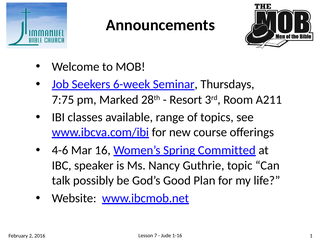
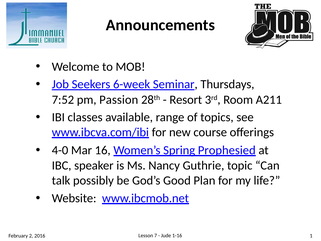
7:75: 7:75 -> 7:52
Marked: Marked -> Passion
4-6: 4-6 -> 4-0
Committed: Committed -> Prophesied
